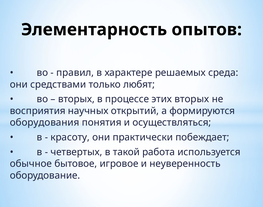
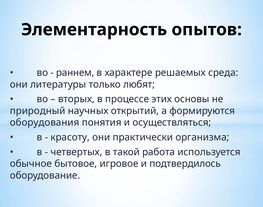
правил: правил -> раннем
средствами: средствами -> литературы
этих вторых: вторых -> основы
восприятия: восприятия -> природный
побеждает: побеждает -> организма
неуверенность: неуверенность -> подтвердилось
